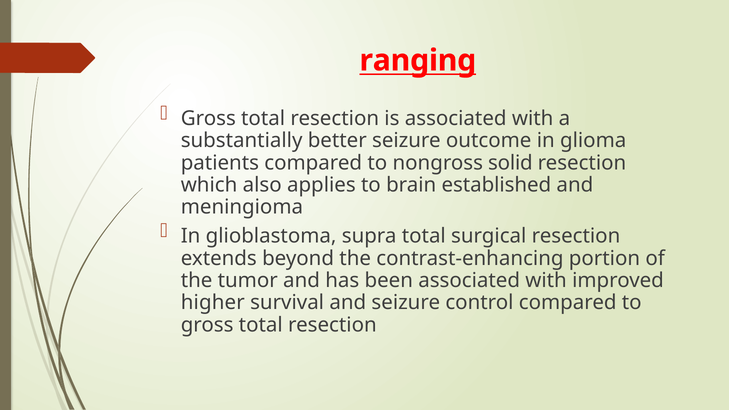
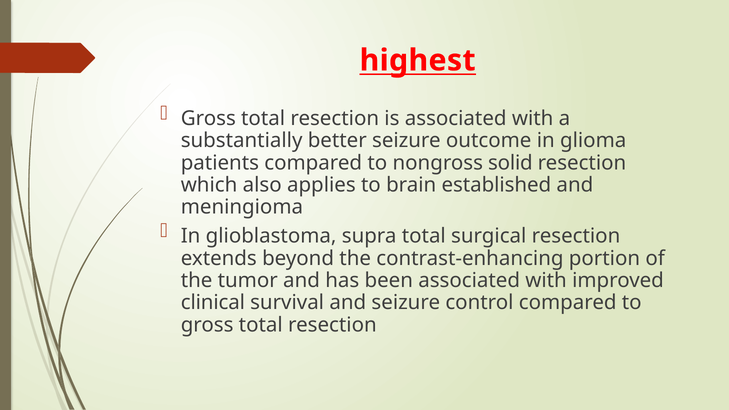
ranging: ranging -> highest
higher: higher -> clinical
